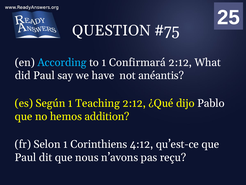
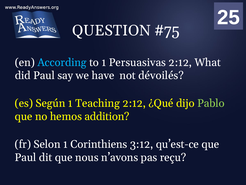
Confirmará: Confirmará -> Persuasivas
anéantis: anéantis -> dévoilés
Pablo colour: white -> light green
4:12: 4:12 -> 3:12
